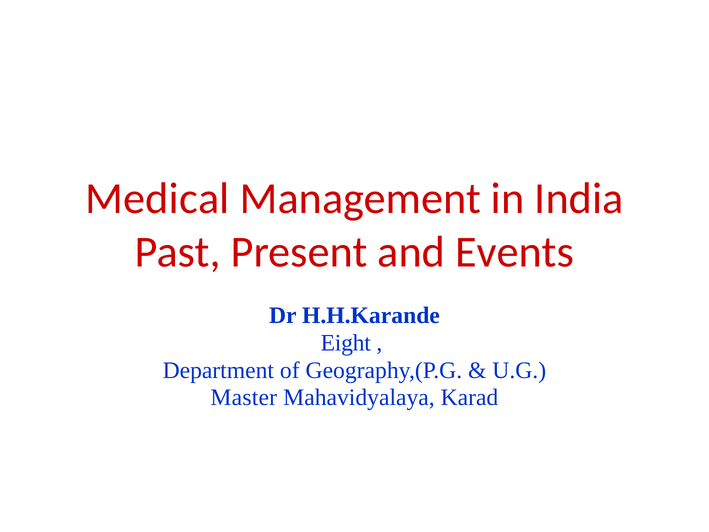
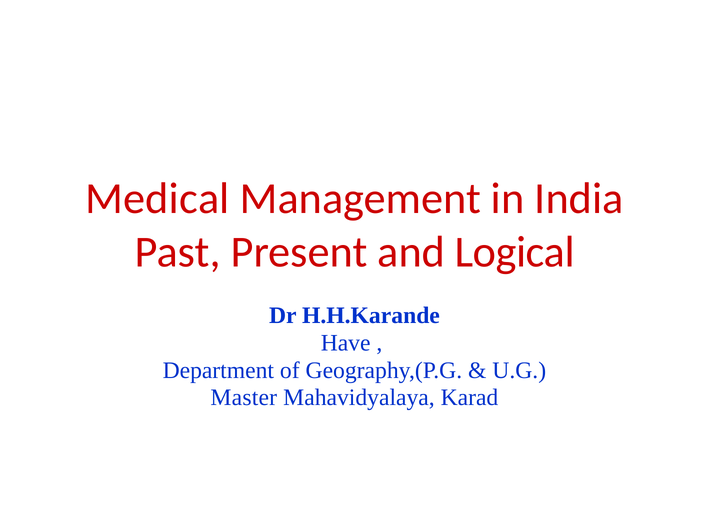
Events: Events -> Logical
Eight: Eight -> Have
